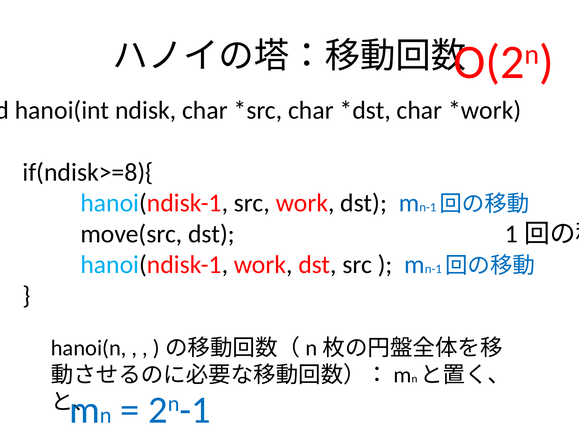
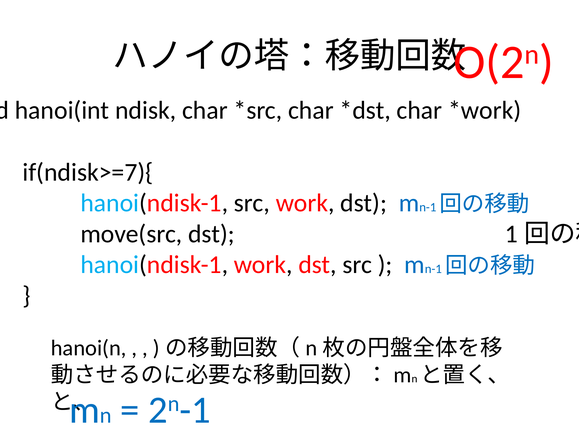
if(ndisk>=8){: if(ndisk>=8){ -> if(ndisk>=7){
